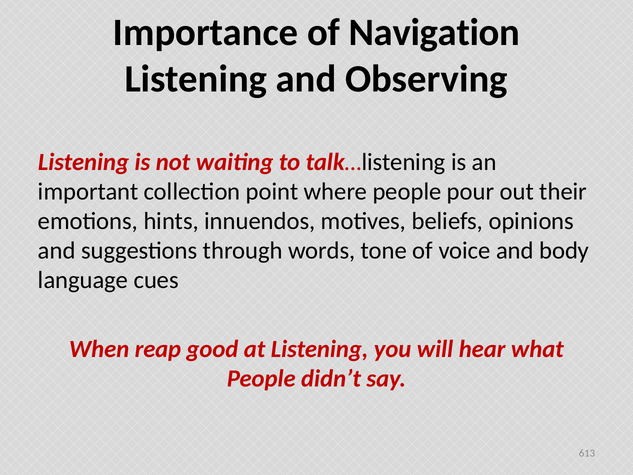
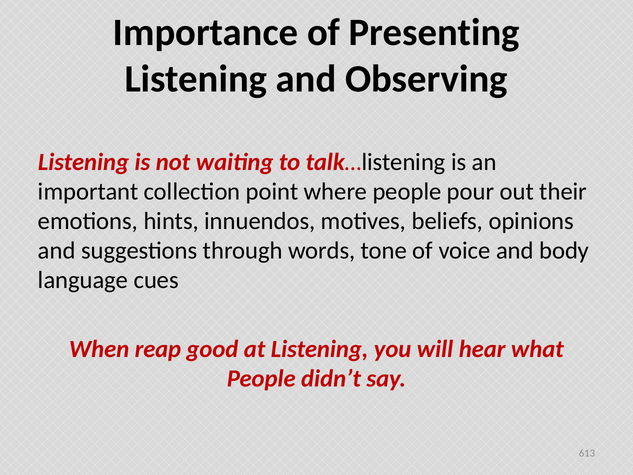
Navigation: Navigation -> Presenting
